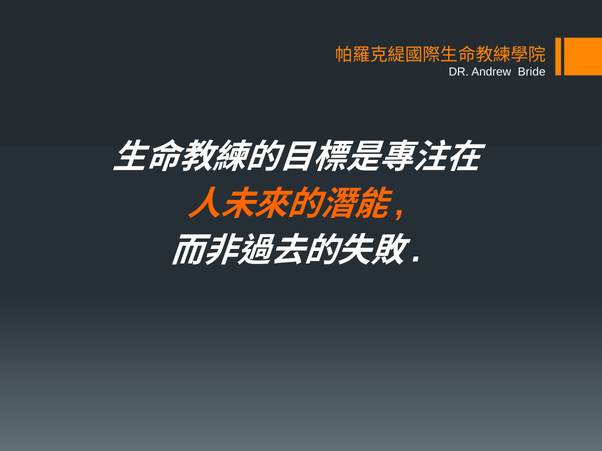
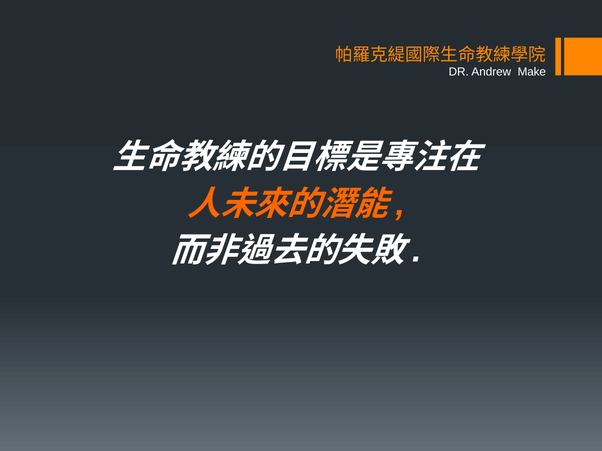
Bride: Bride -> Make
